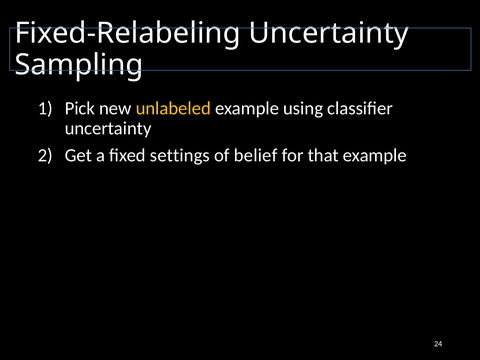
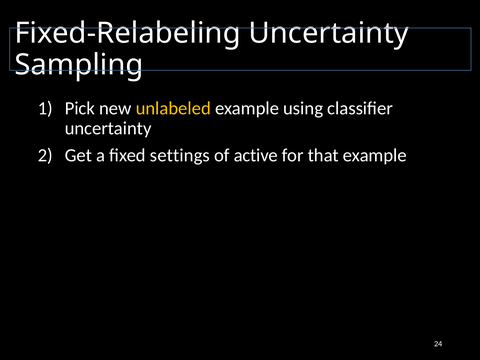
belief: belief -> active
